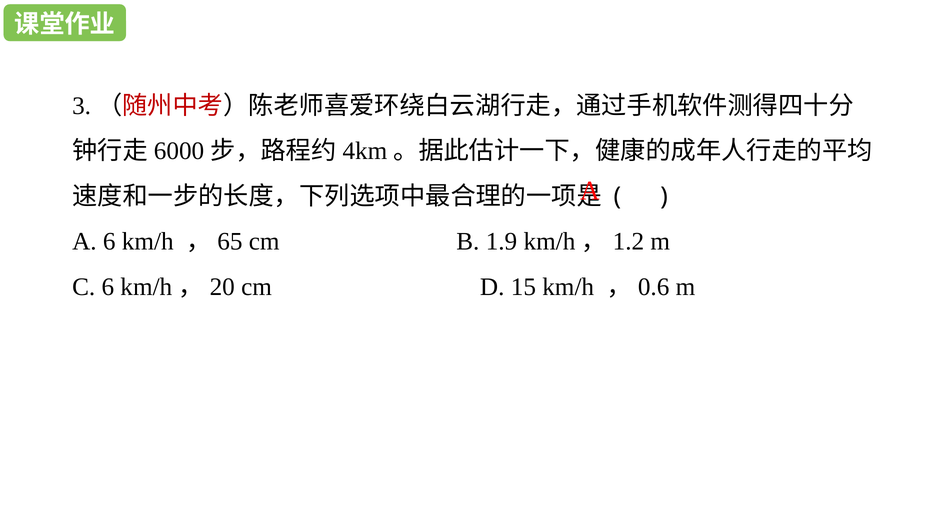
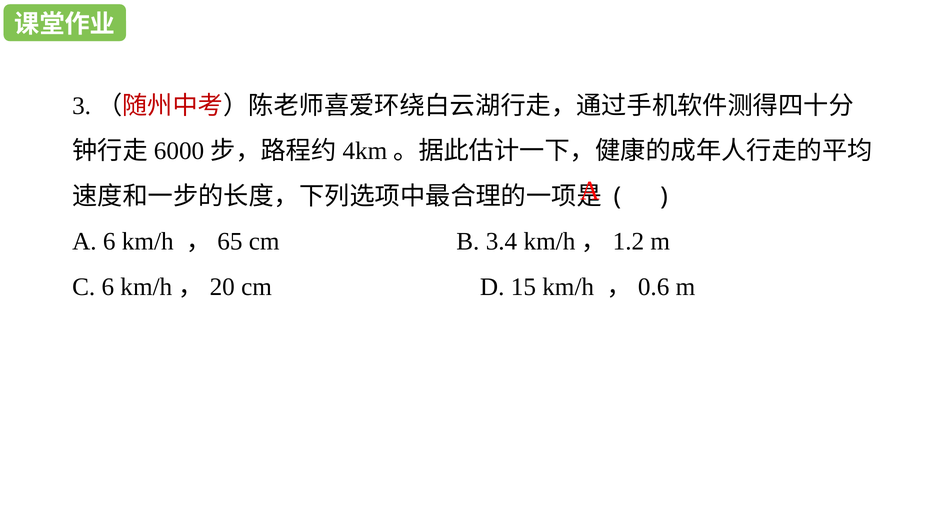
1.9: 1.9 -> 3.4
